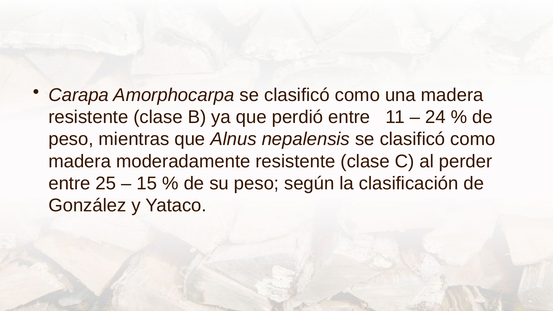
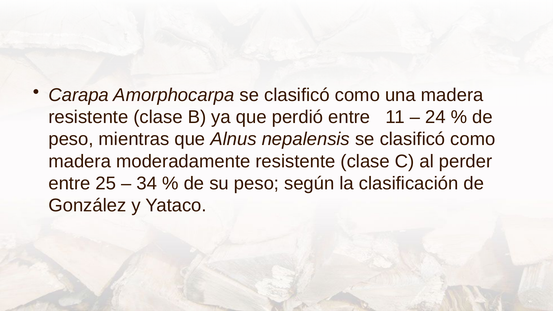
15: 15 -> 34
